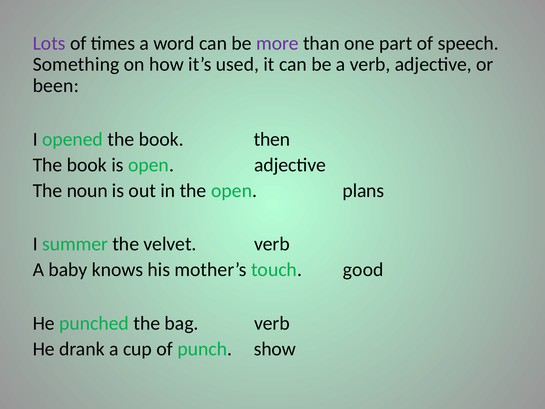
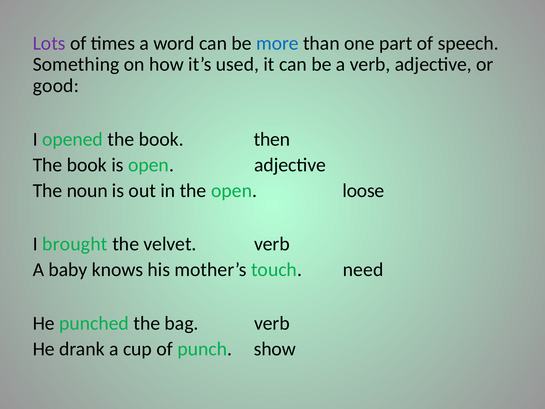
more colour: purple -> blue
been: been -> good
plans: plans -> loose
summer: summer -> brought
good: good -> need
